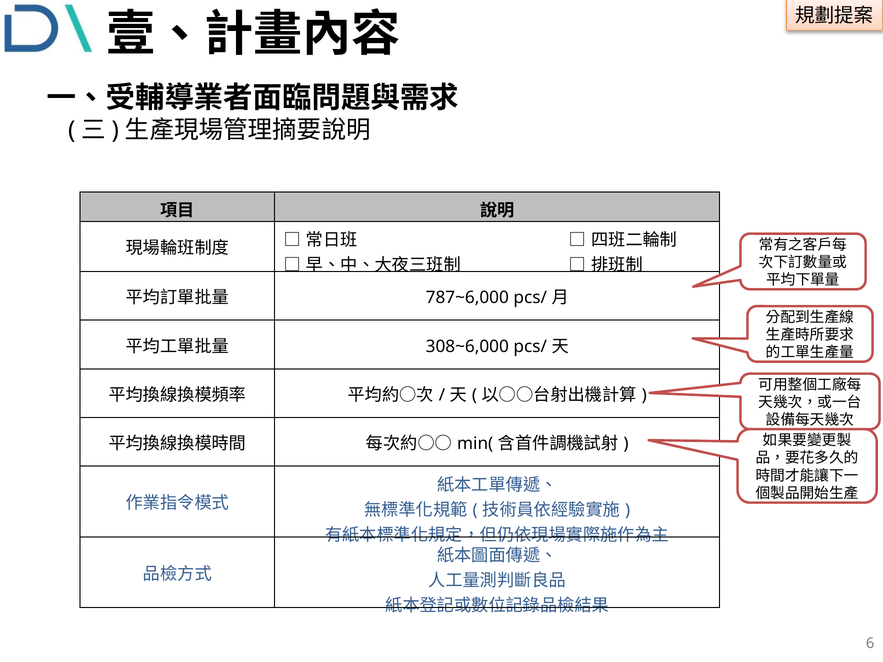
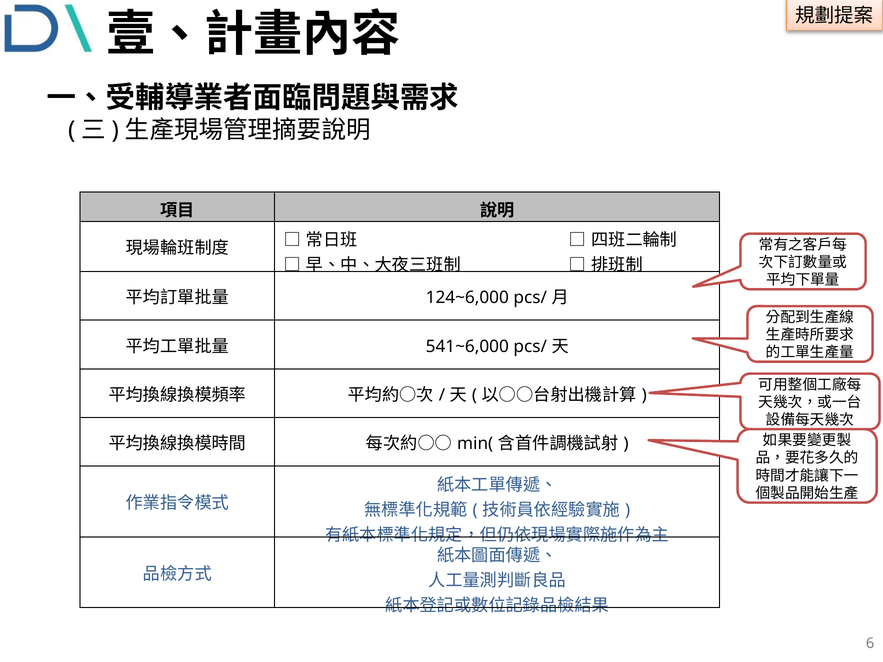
787~6,000: 787~6,000 -> 124~6,000
308~6,000: 308~6,000 -> 541~6,000
